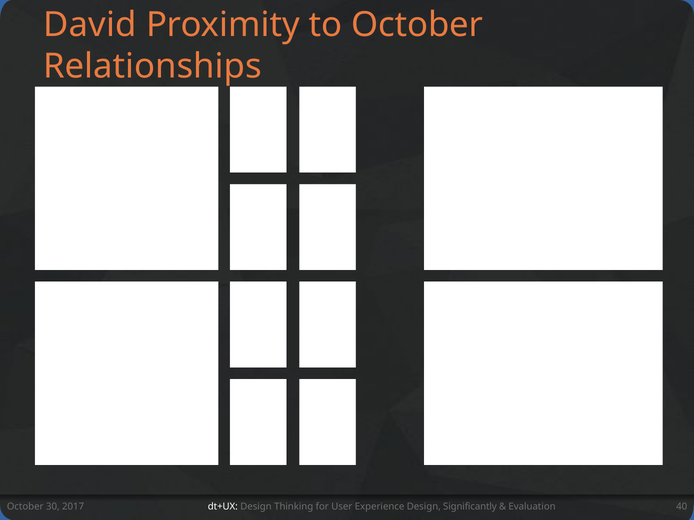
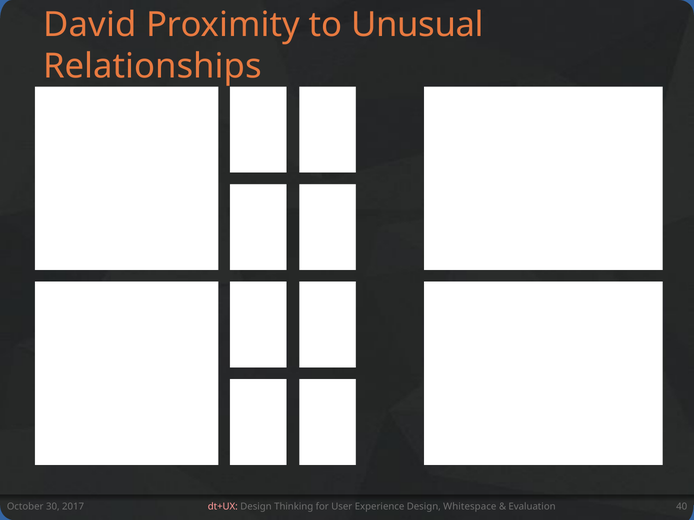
to October: October -> Unusual
dt+UX colour: white -> pink
Significantly: Significantly -> Whitespace
